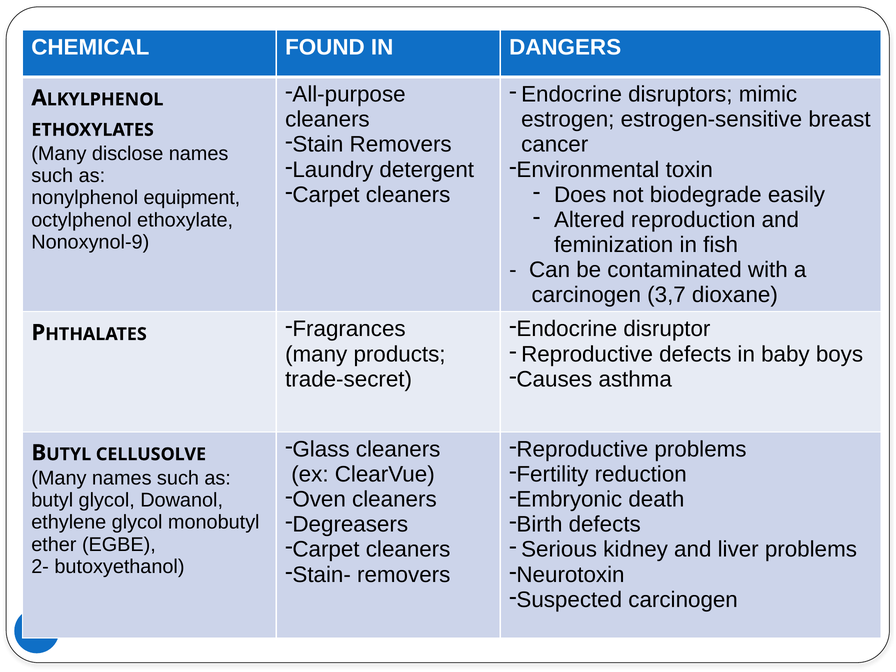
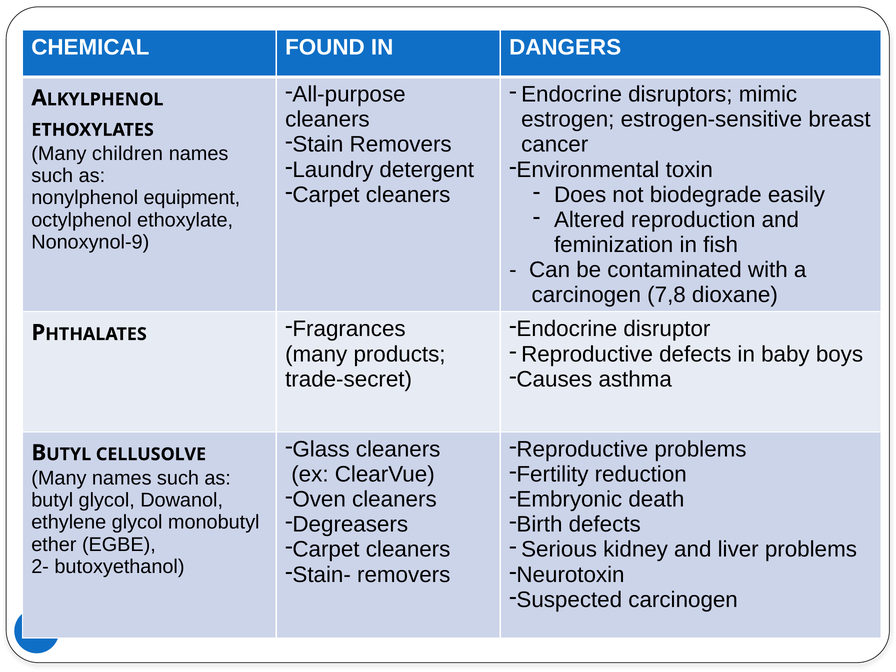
disclose: disclose -> children
3,7: 3,7 -> 7,8
